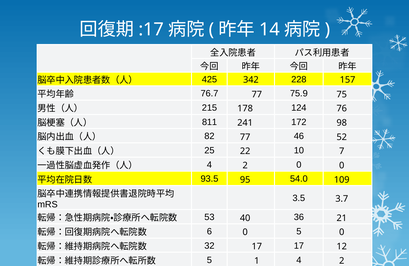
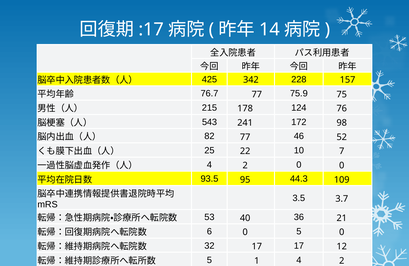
811: 811 -> 543
54.0: 54.0 -> 44.3
